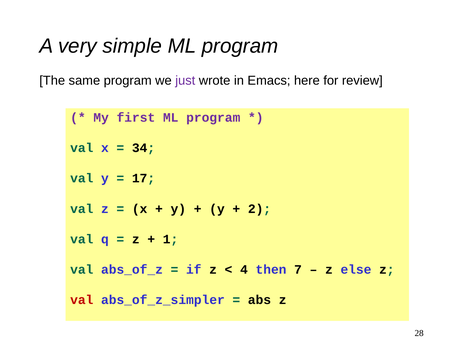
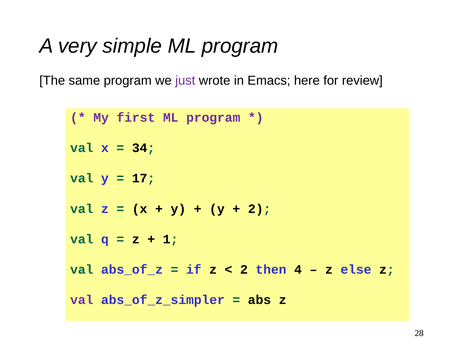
4 at (244, 269): 4 -> 2
7: 7 -> 4
val at (82, 299) colour: red -> purple
